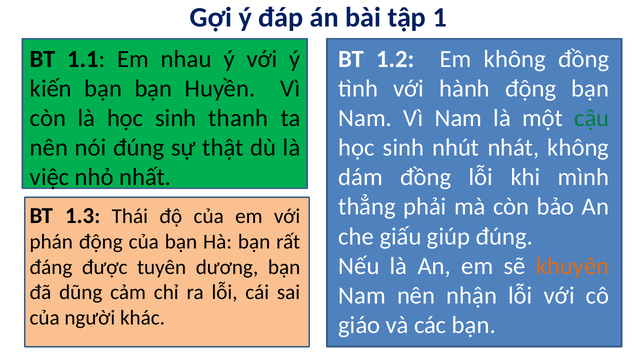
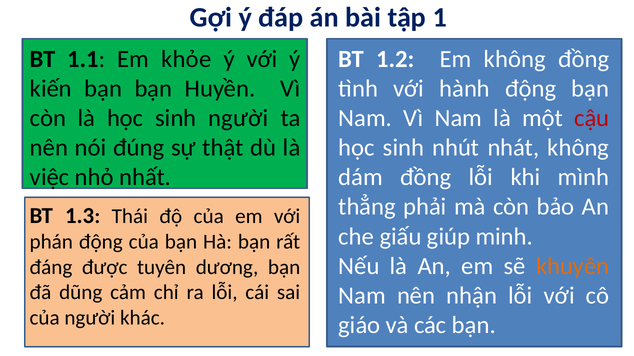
nhau: nhau -> khỏe
sinh thanh: thanh -> người
cậu colour: green -> red
giúp đúng: đúng -> minh
